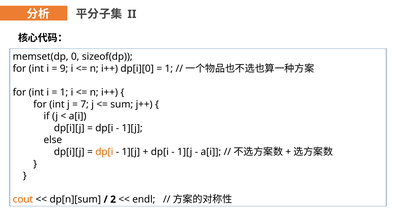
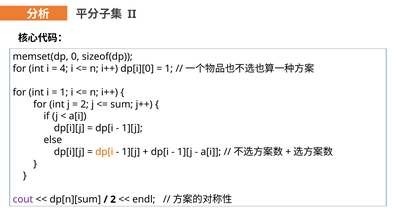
9: 9 -> 4
7 at (85, 104): 7 -> 2
cout colour: orange -> purple
